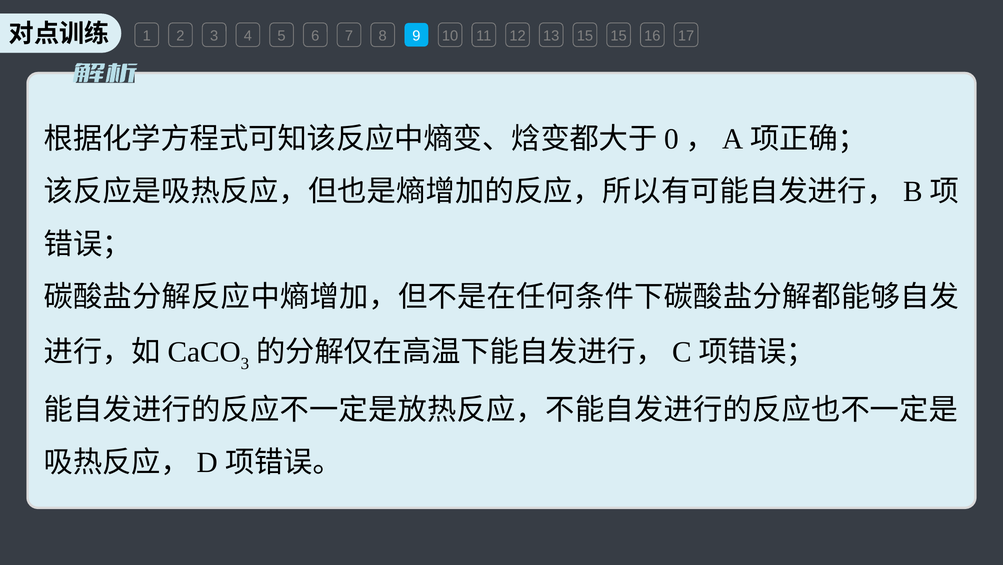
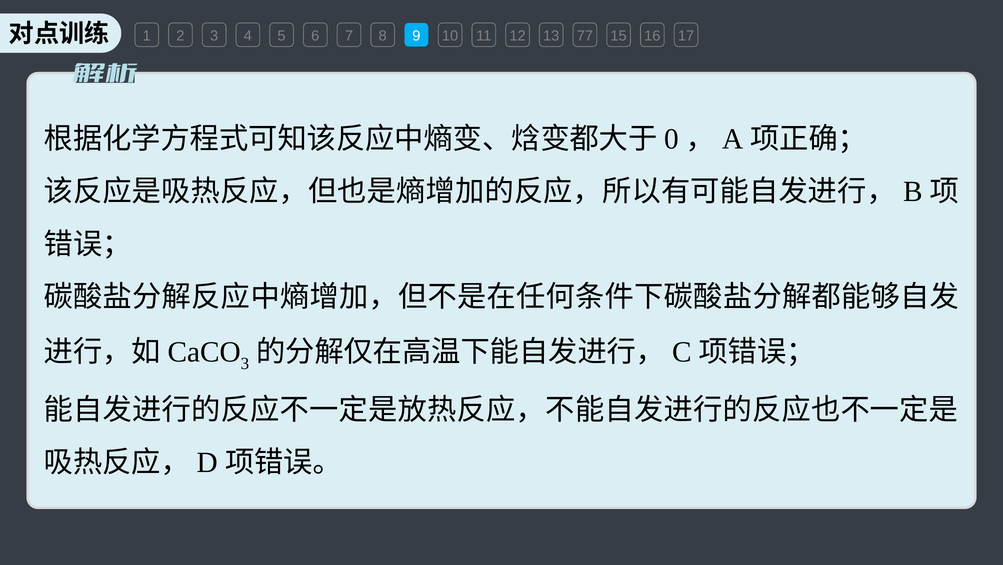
13 15: 15 -> 77
